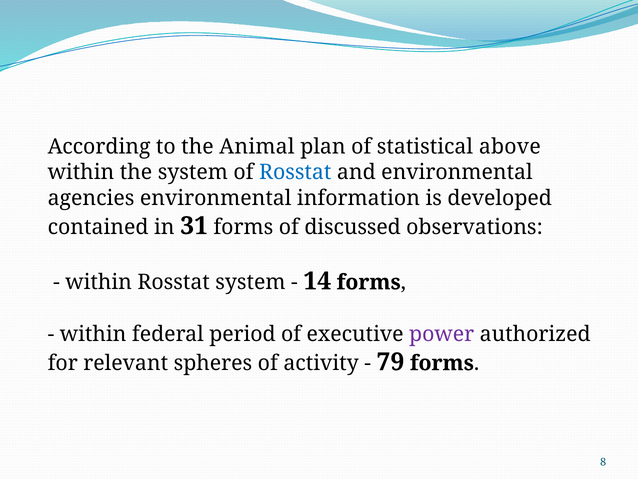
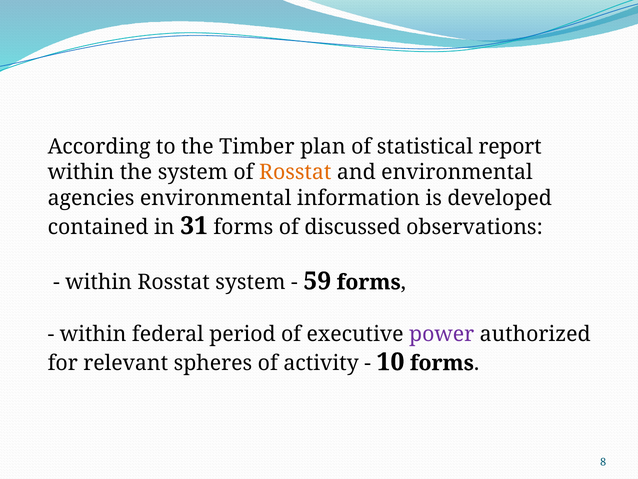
Animal: Animal -> Timber
above: above -> report
Rosstat at (295, 172) colour: blue -> orange
14: 14 -> 59
79: 79 -> 10
